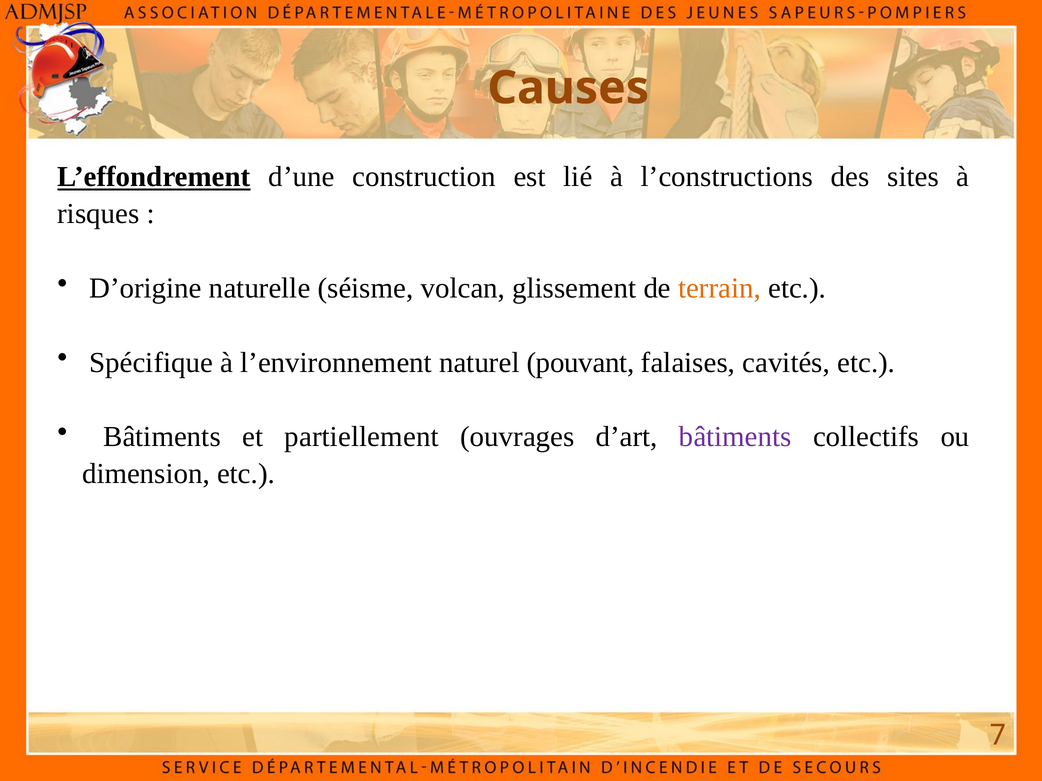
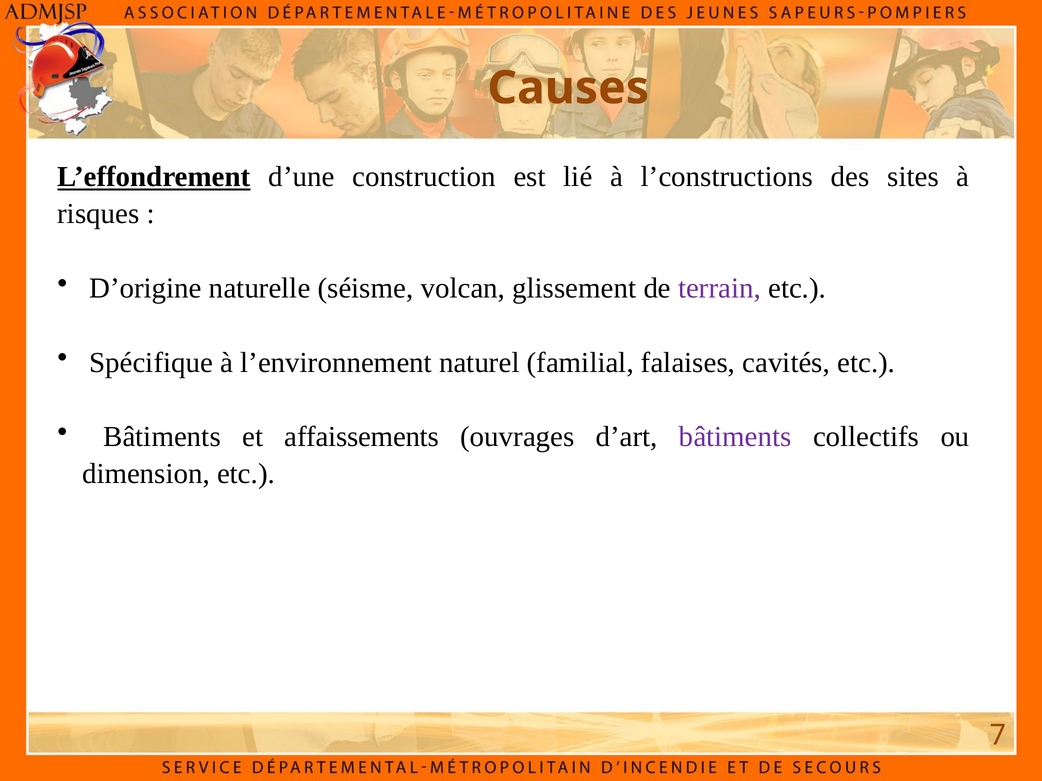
terrain colour: orange -> purple
pouvant: pouvant -> familial
partiellement: partiellement -> affaissements
